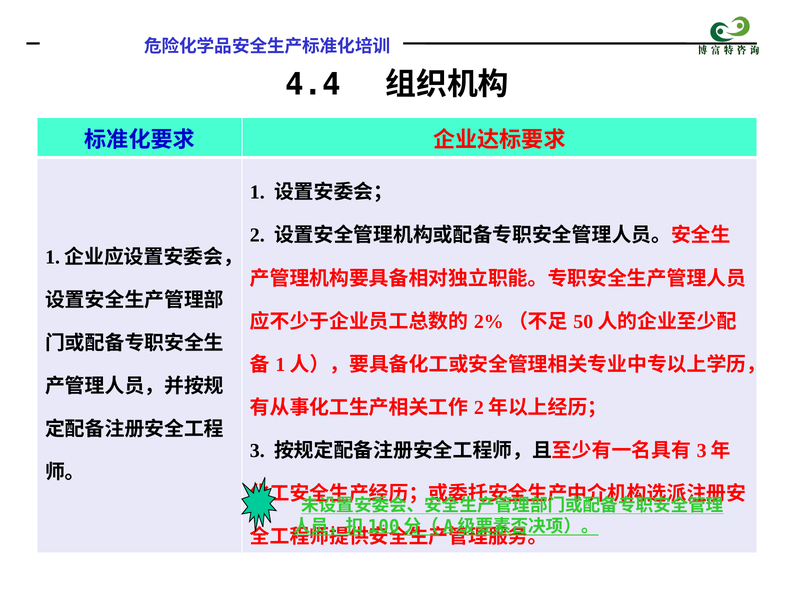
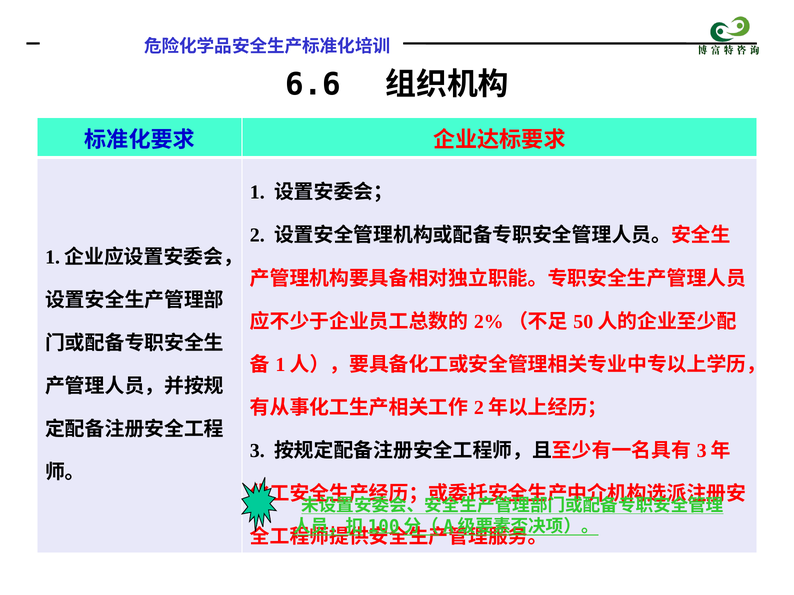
4.4: 4.4 -> 6.6
